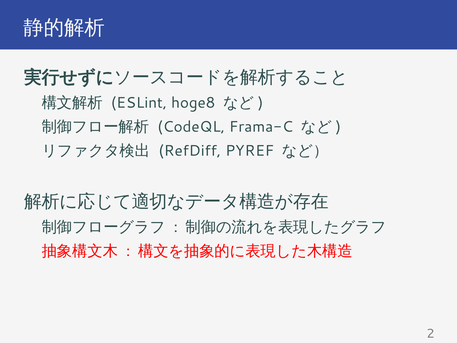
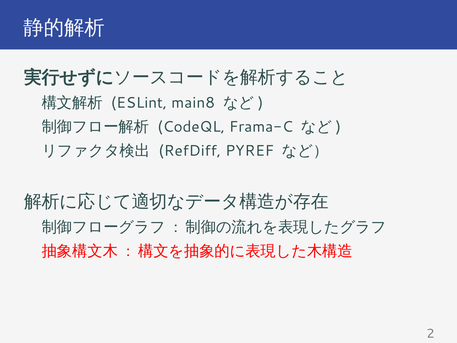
hoge8: hoge8 -> main8
